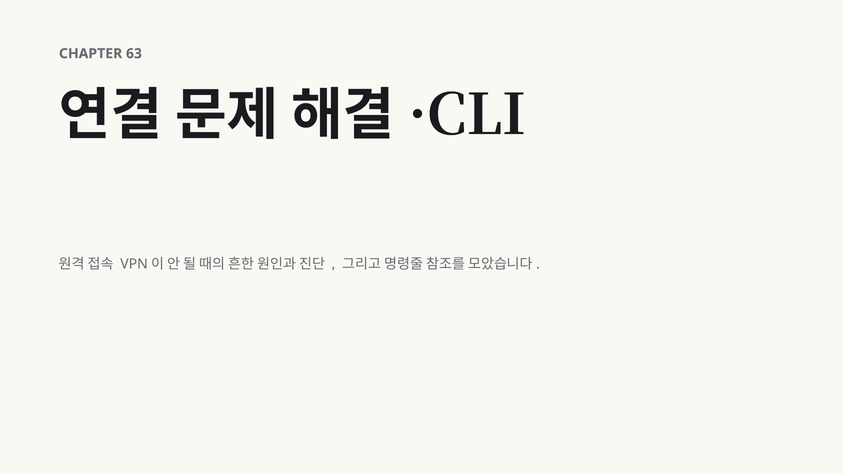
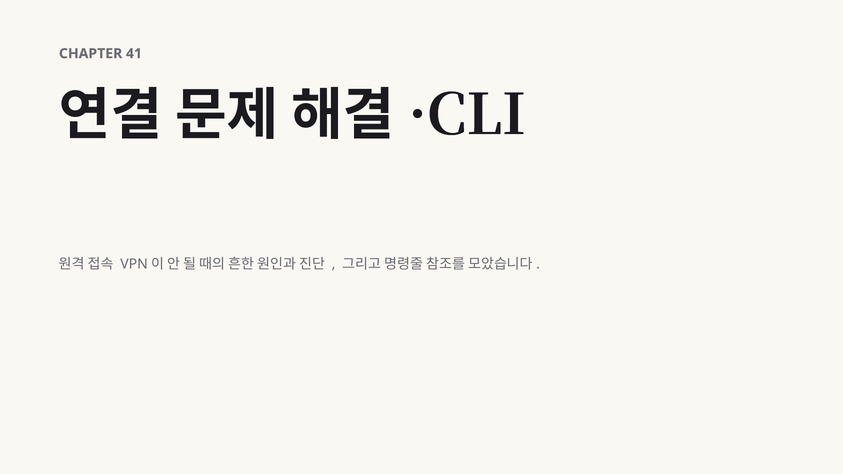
63: 63 -> 41
